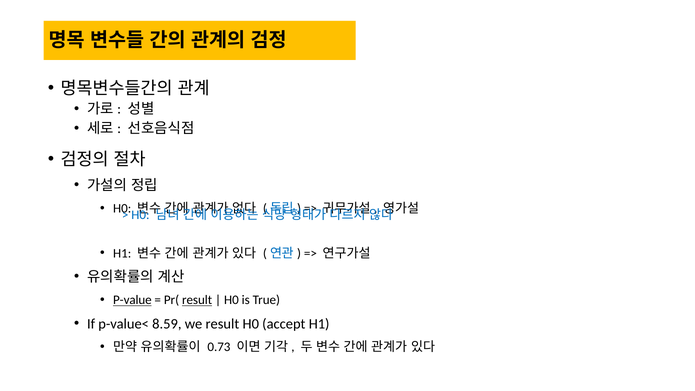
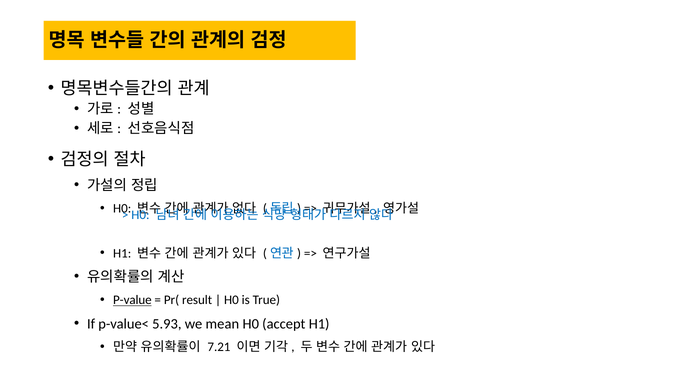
result at (197, 300) underline: present -> none
8.59: 8.59 -> 5.93
we result: result -> mean
0.73: 0.73 -> 7.21
